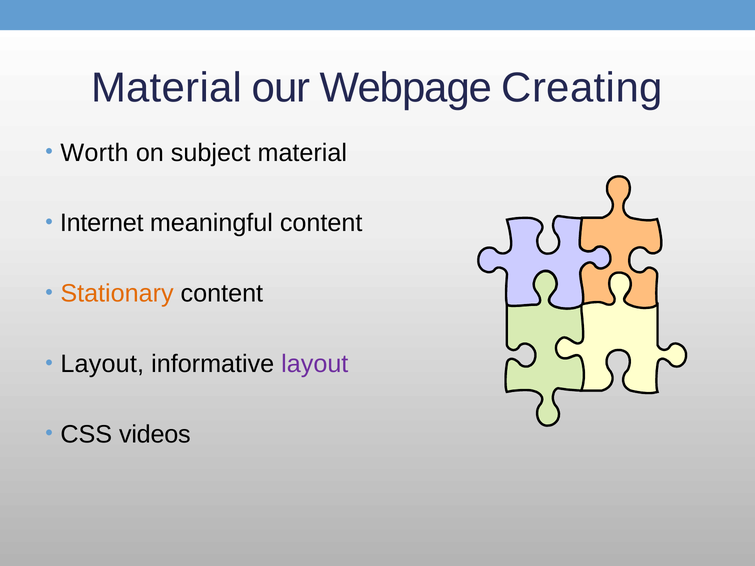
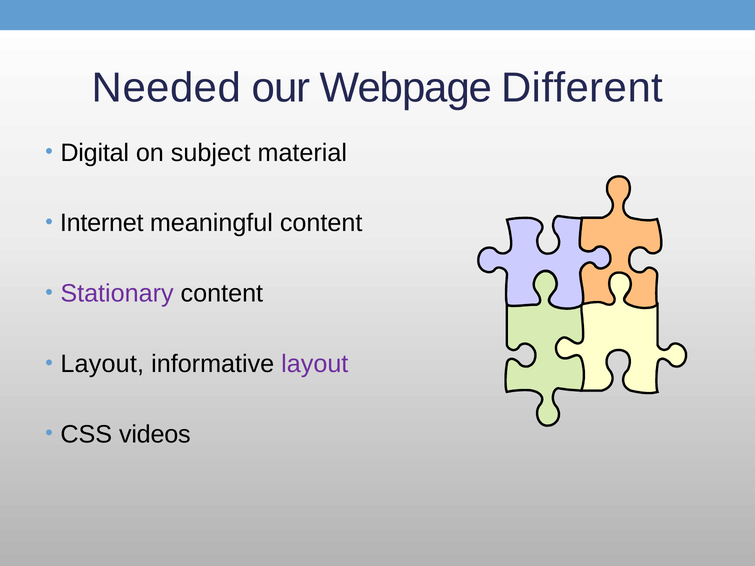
Material at (167, 88): Material -> Needed
Creating: Creating -> Different
Worth: Worth -> Digital
Stationary colour: orange -> purple
